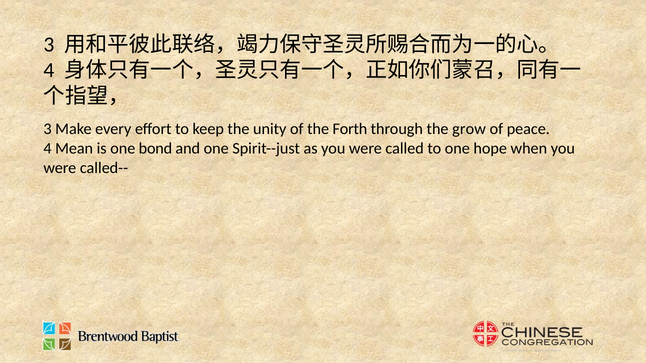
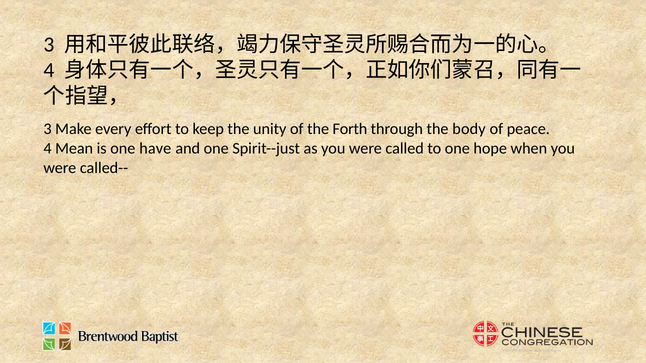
grow: grow -> body
bond: bond -> have
